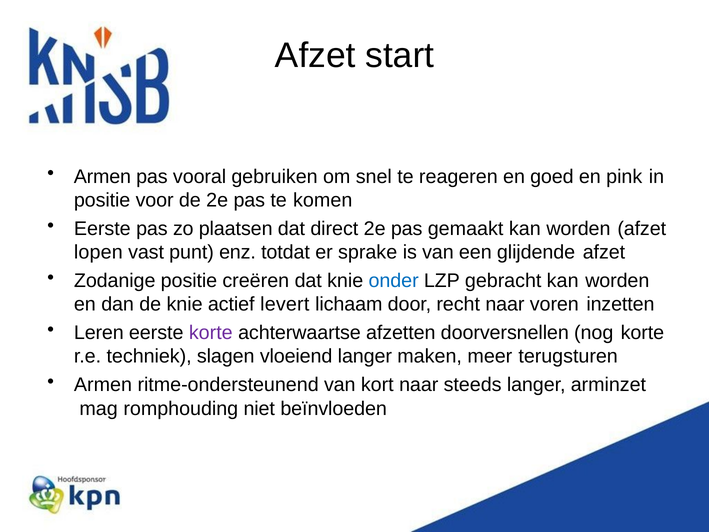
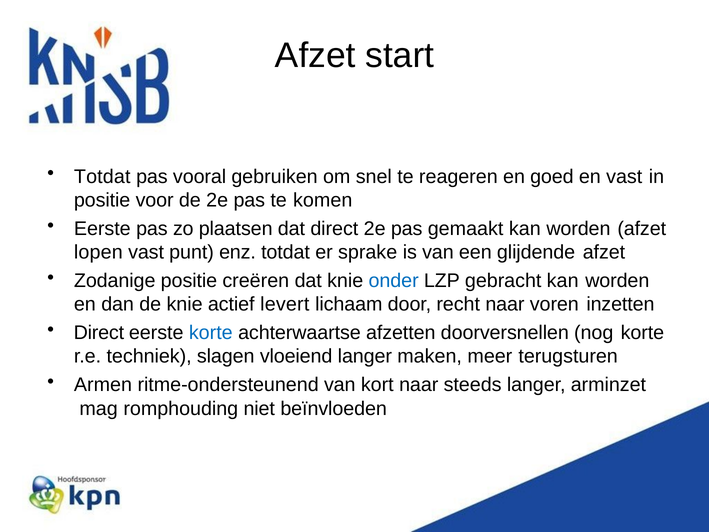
Armen at (102, 177): Armen -> Totdat
en pink: pink -> vast
Leren at (99, 333): Leren -> Direct
korte at (211, 333) colour: purple -> blue
